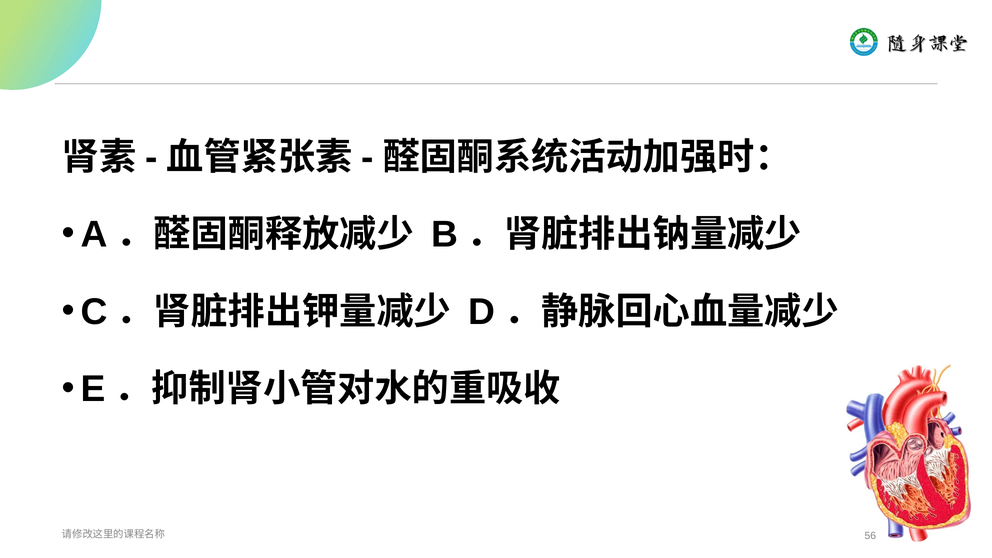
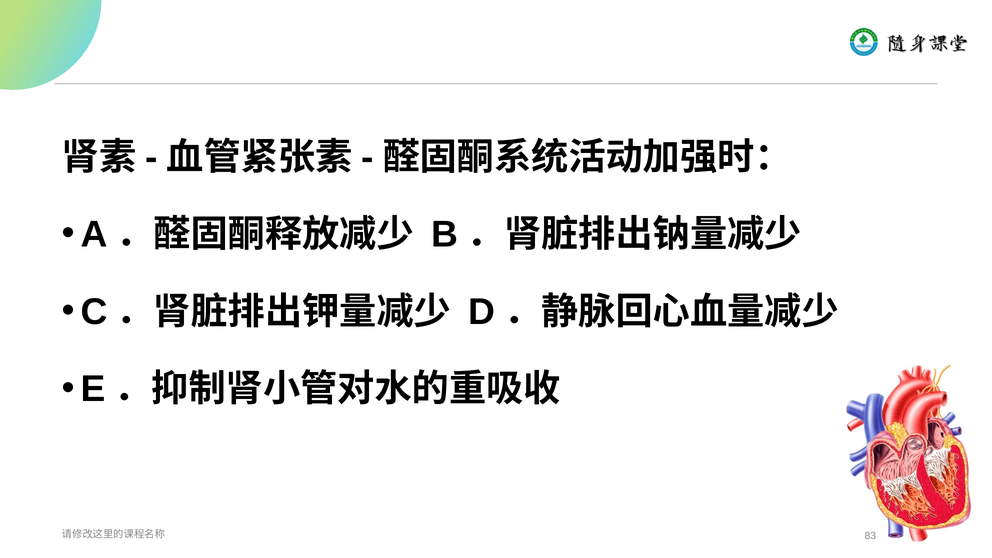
56: 56 -> 83
